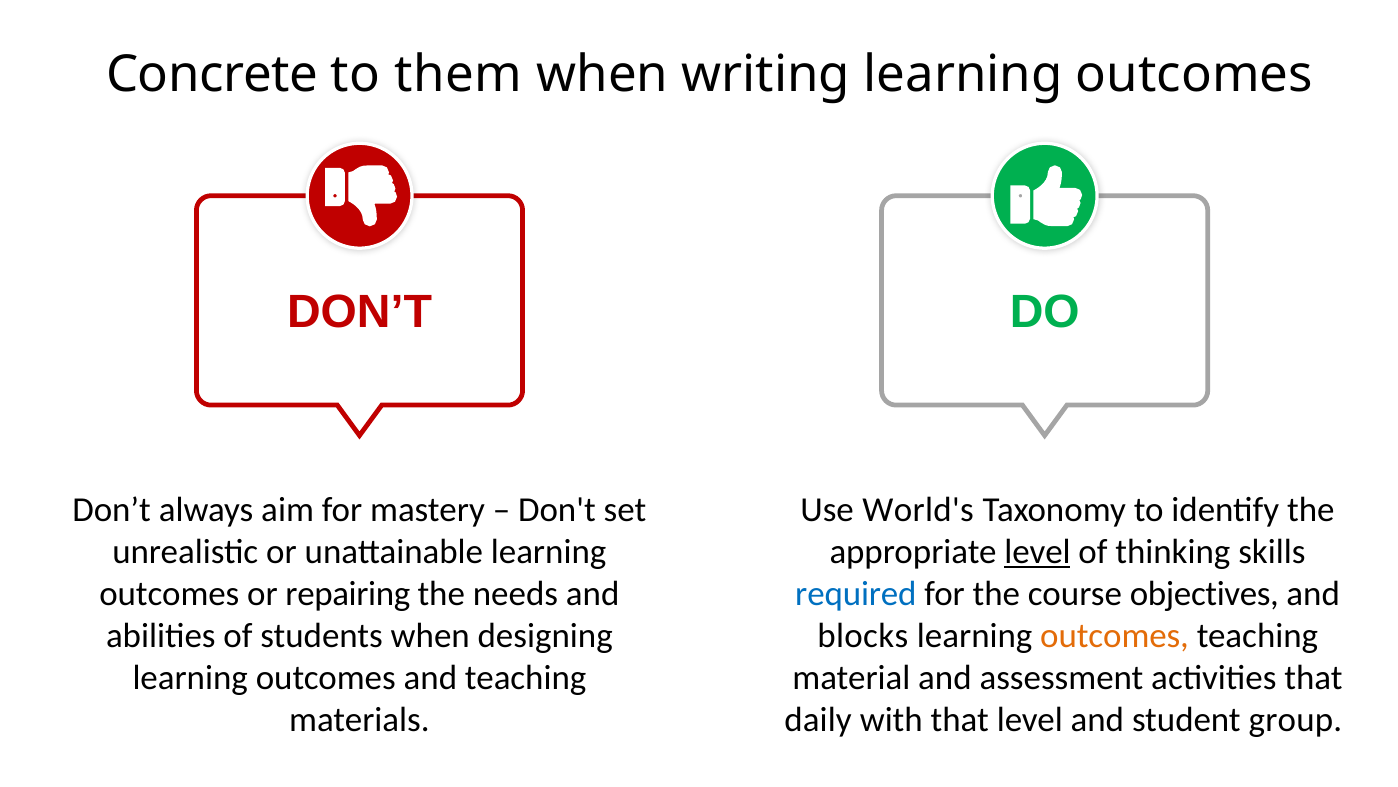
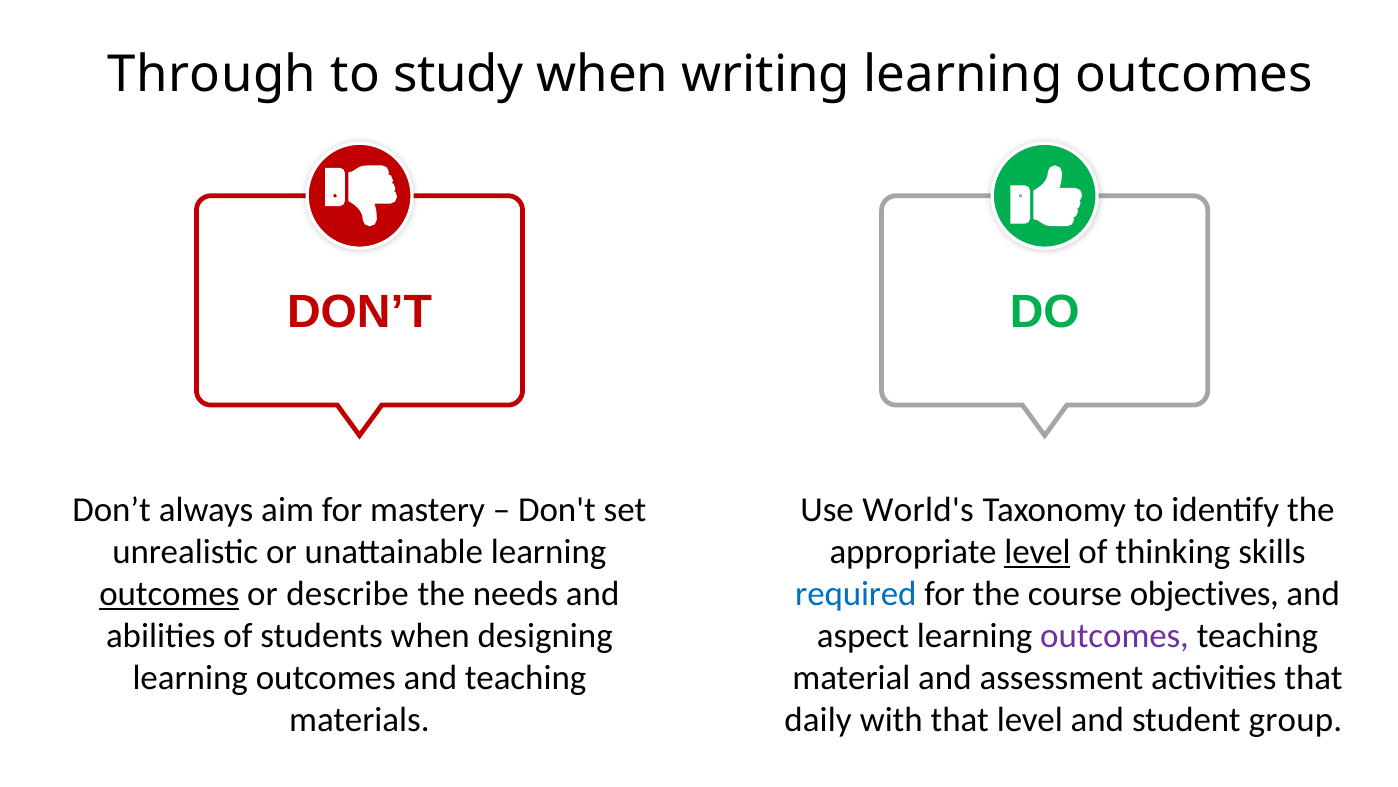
Concrete: Concrete -> Through
them: them -> study
outcomes at (169, 593) underline: none -> present
repairing: repairing -> describe
blocks: blocks -> aspect
outcomes at (1115, 635) colour: orange -> purple
